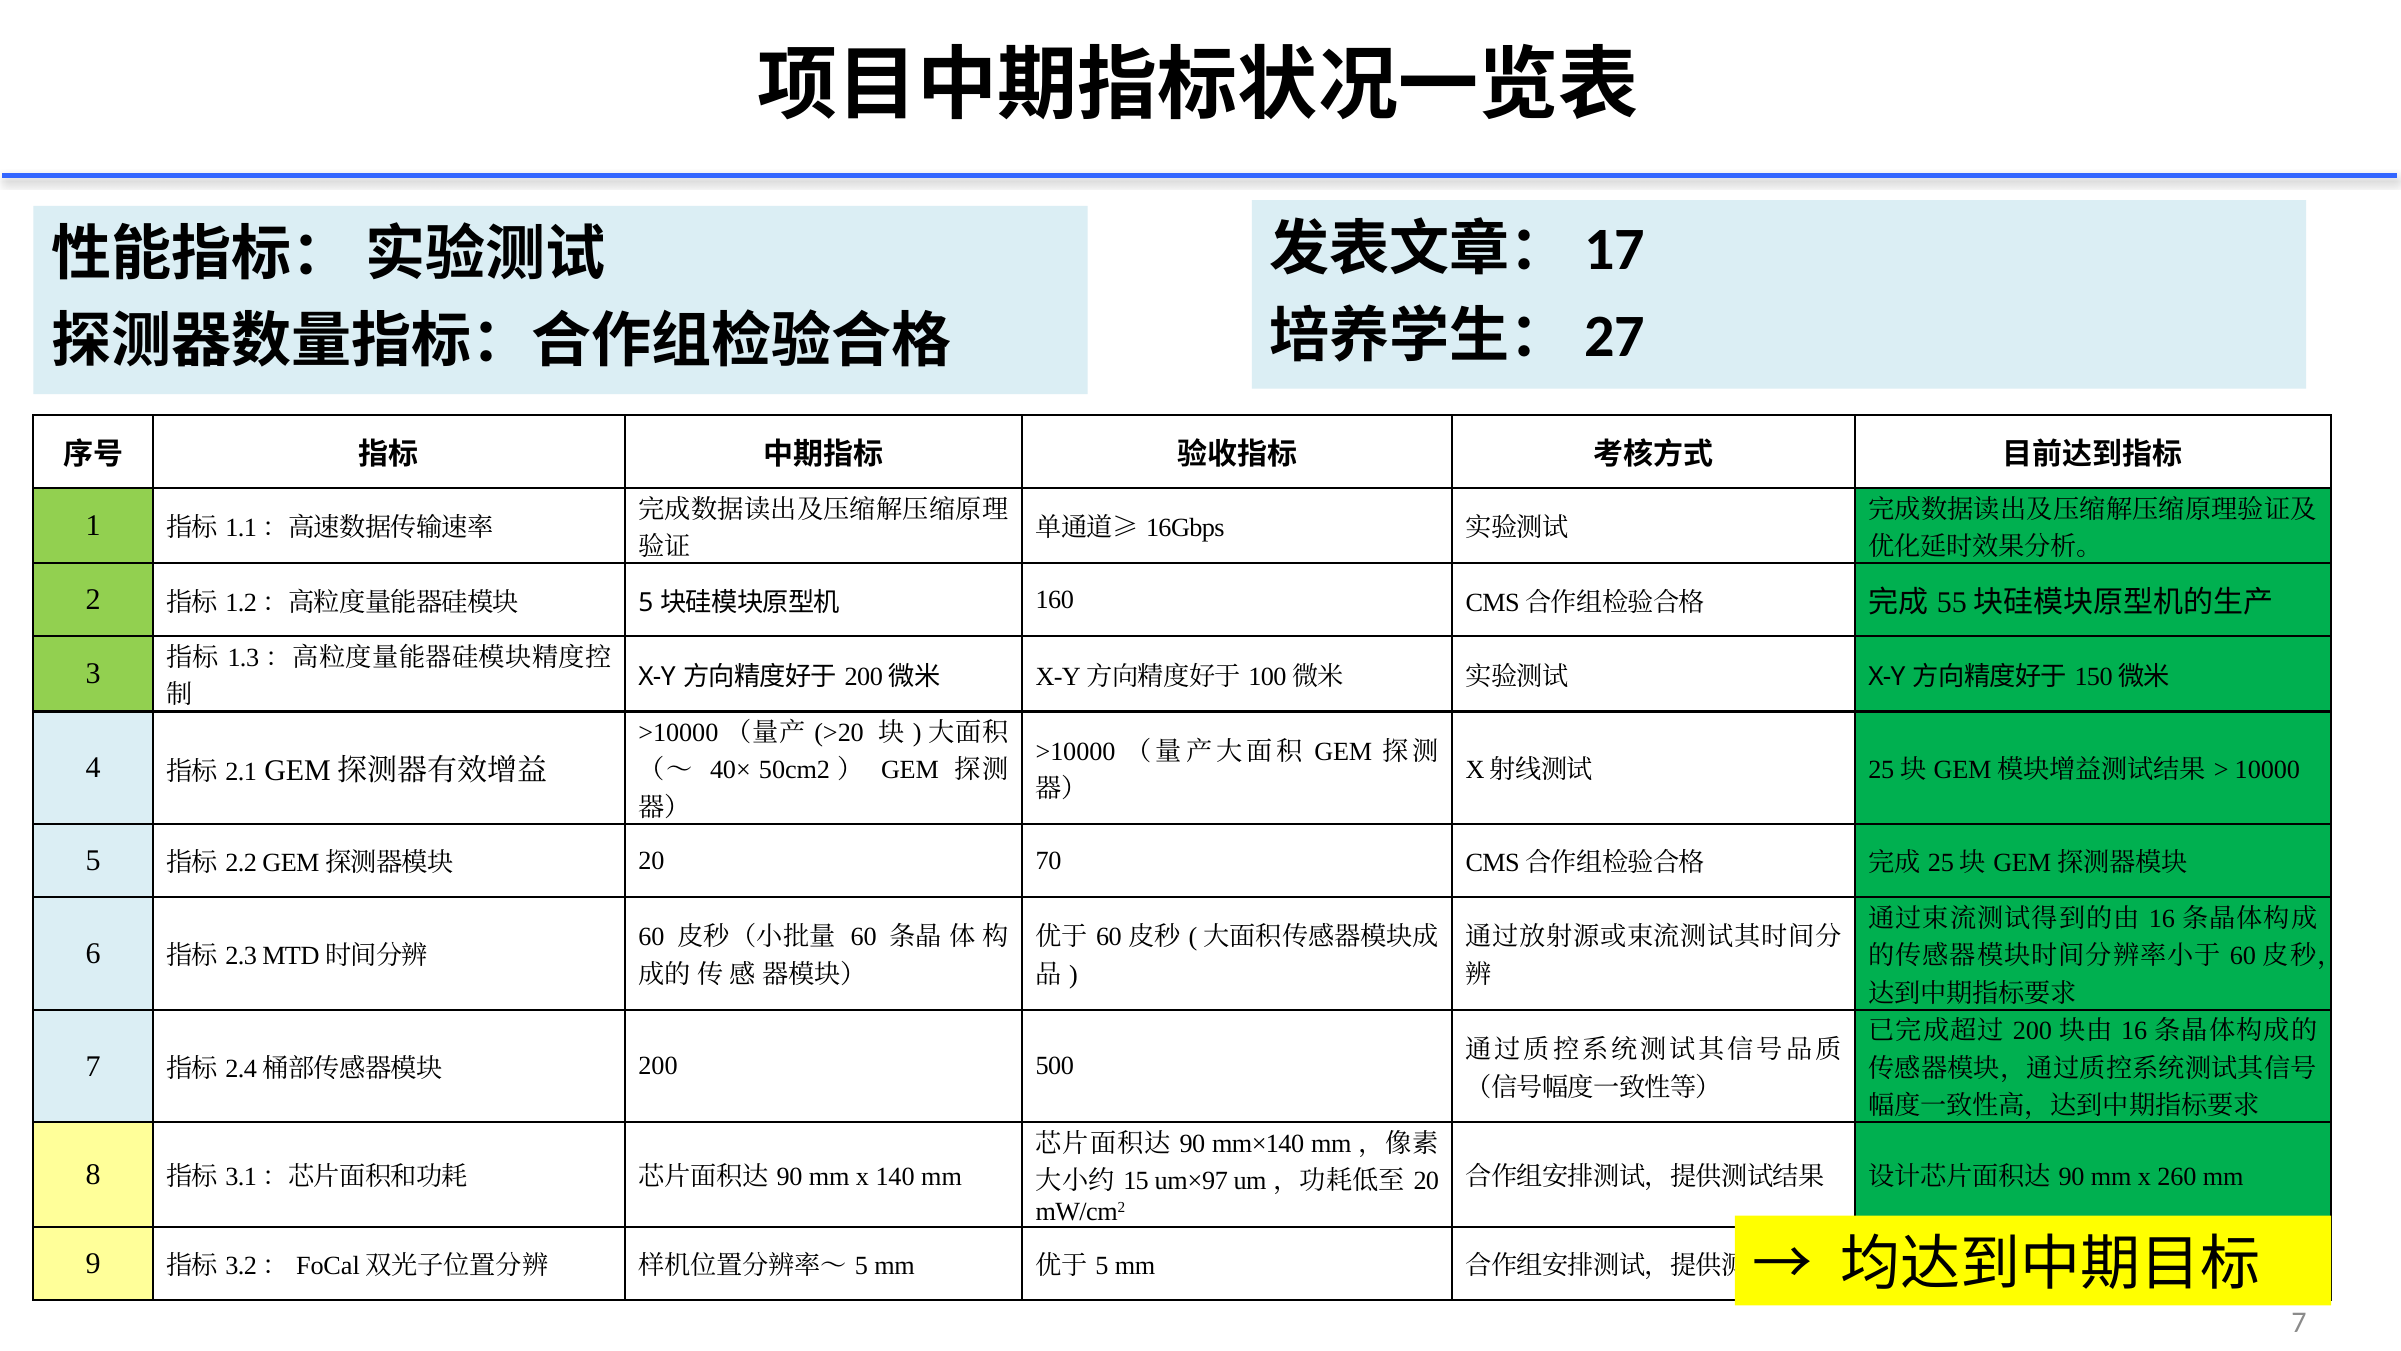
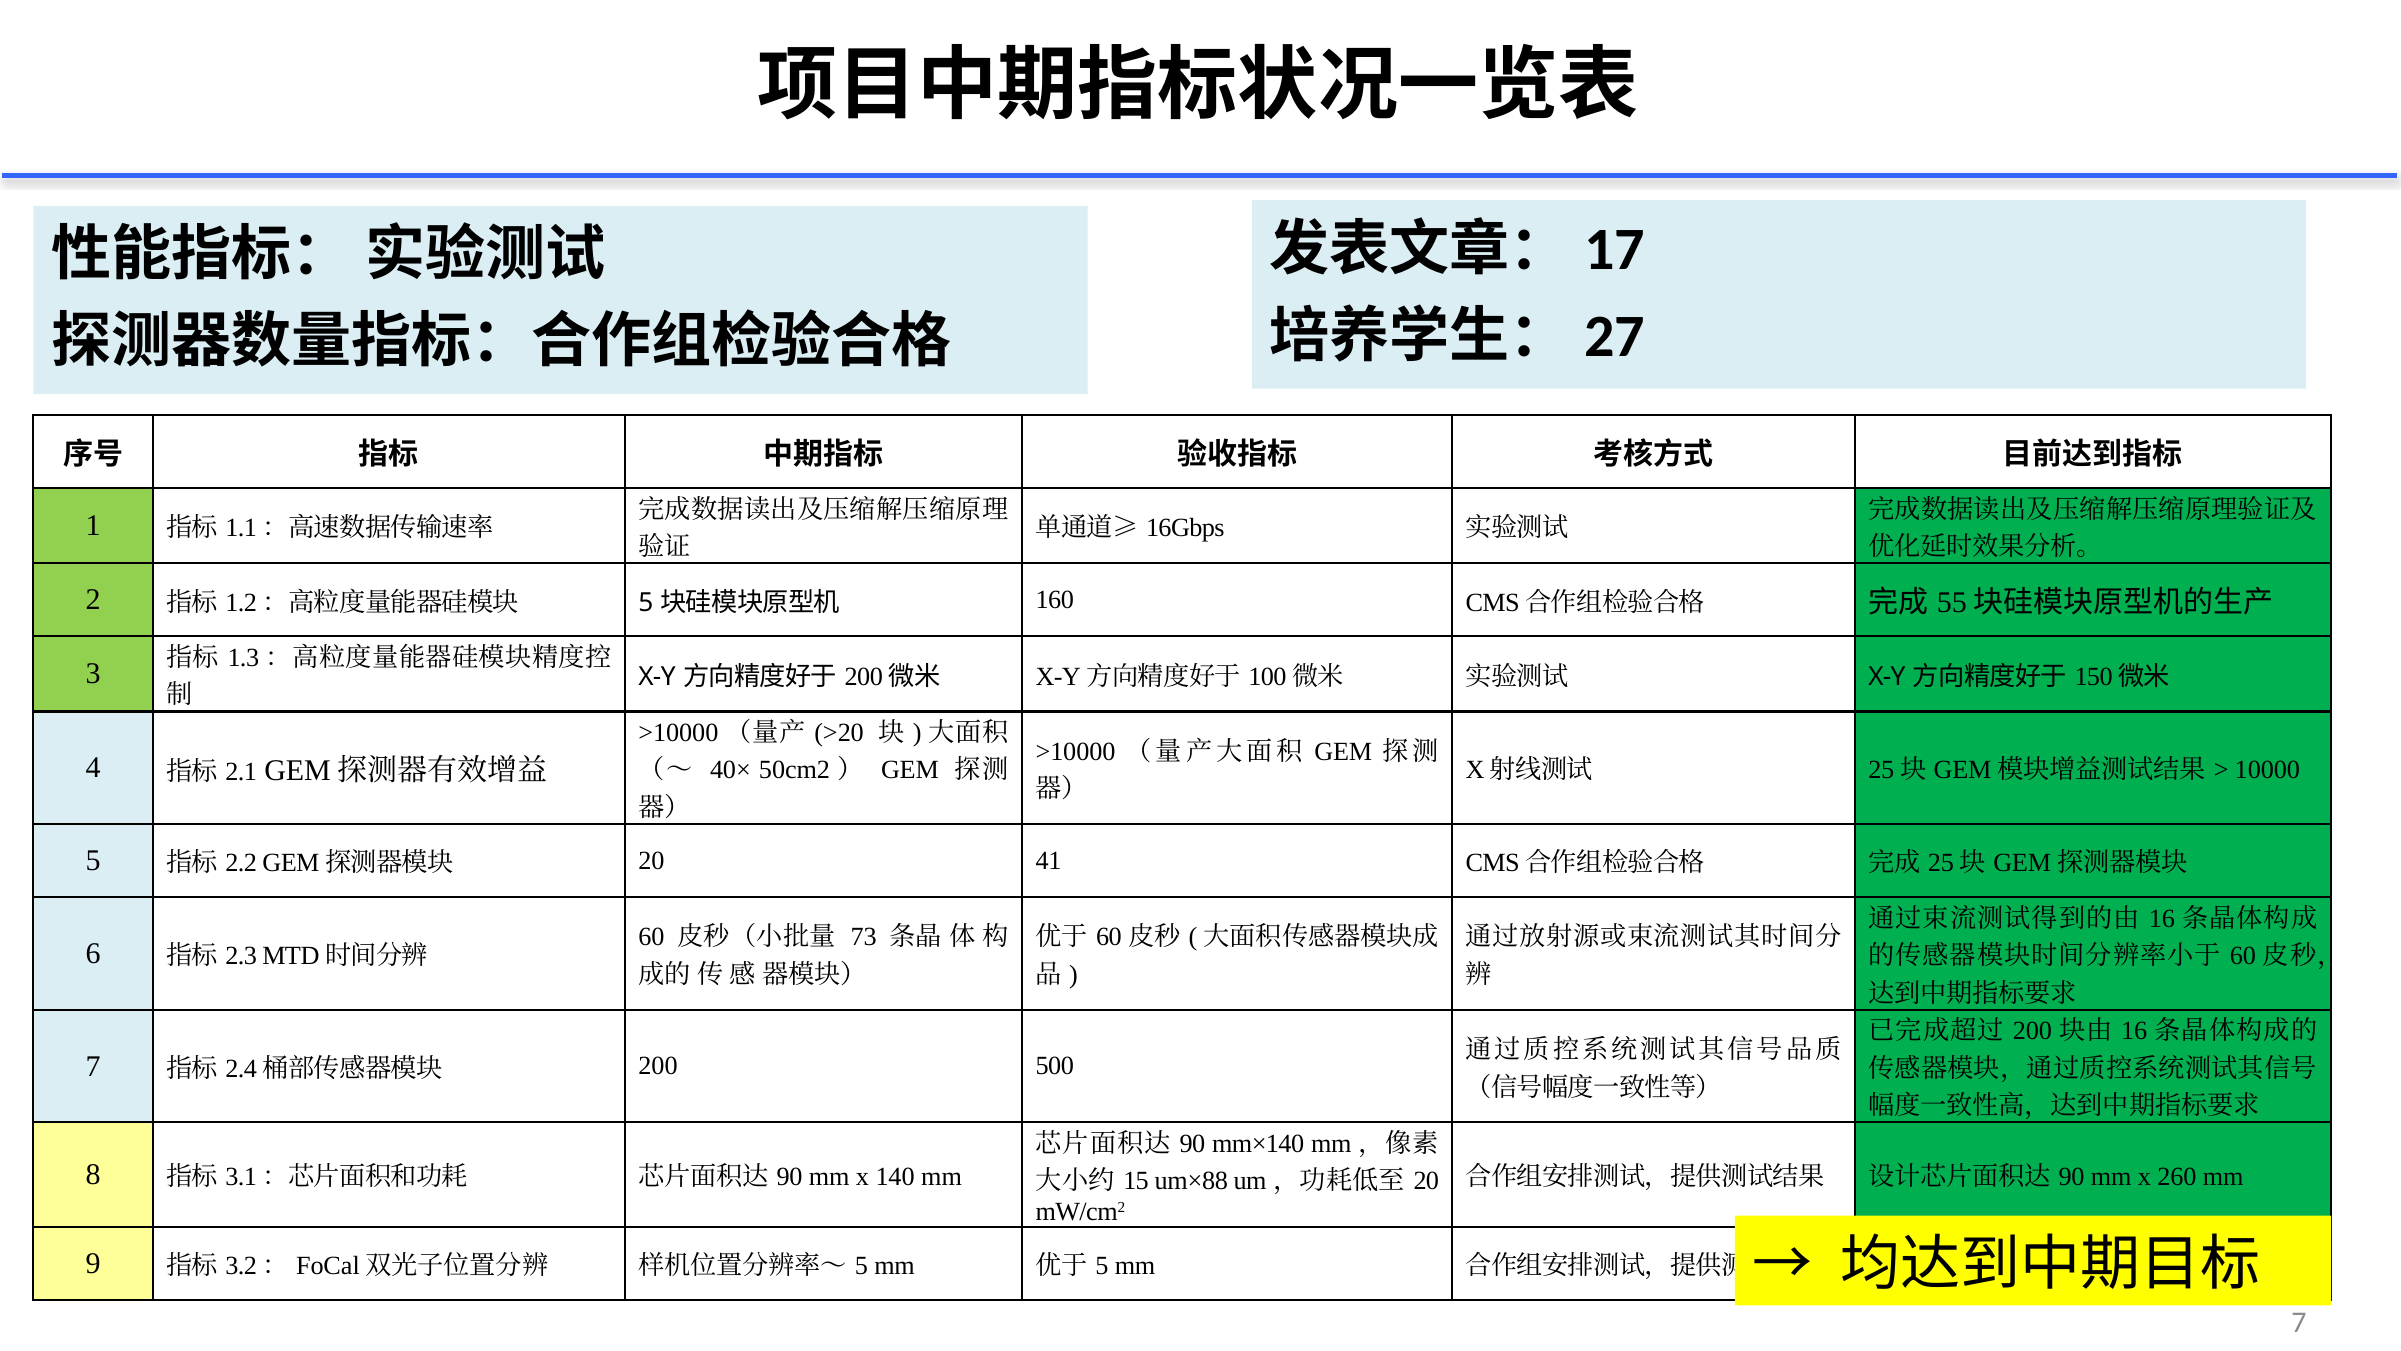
70: 70 -> 41
60 at (864, 937): 60 -> 73
um×97: um×97 -> um×88
